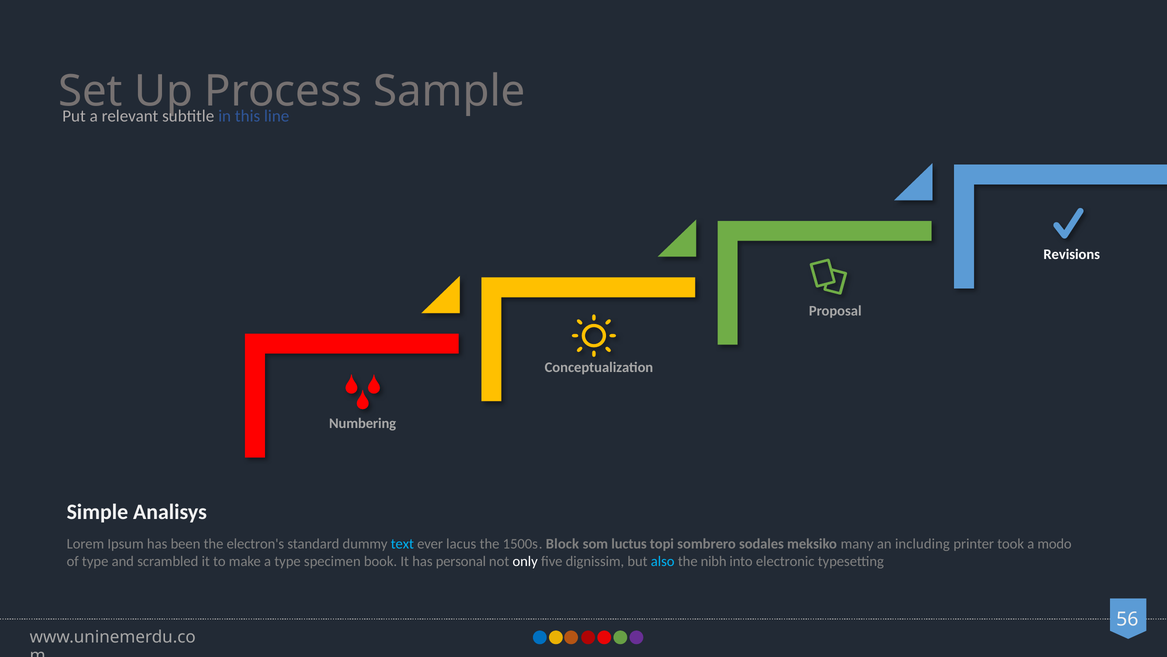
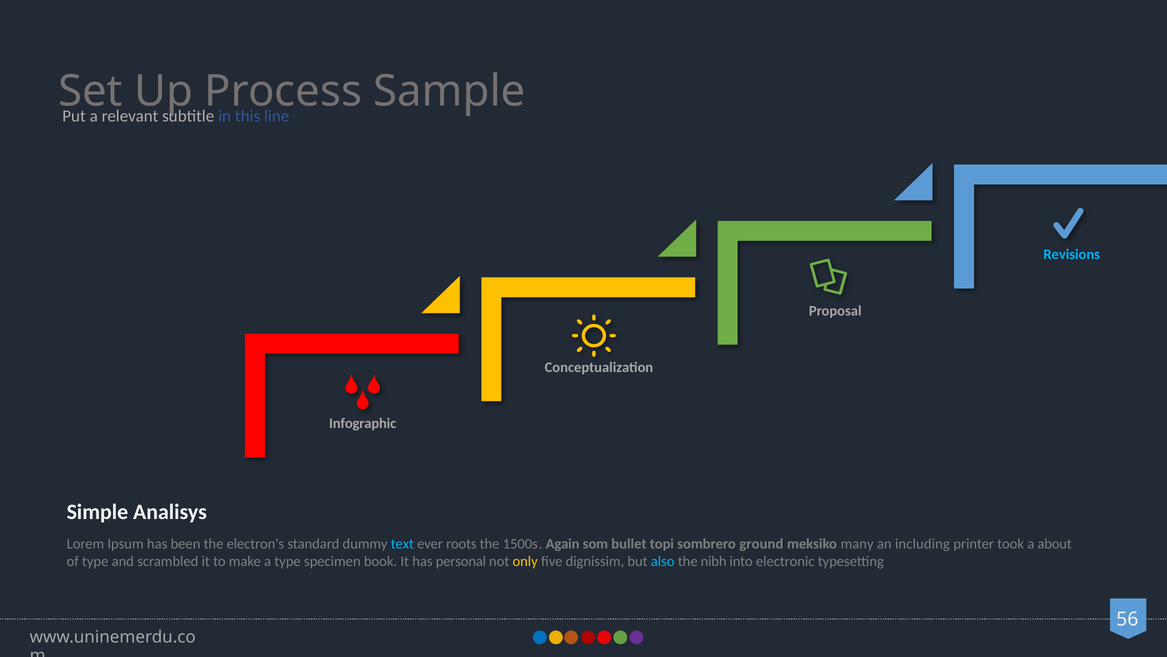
Revisions colour: white -> light blue
Numbering: Numbering -> Infographic
lacus: lacus -> roots
Block: Block -> Again
luctus: luctus -> bullet
sodales: sodales -> ground
modo: modo -> about
only colour: white -> yellow
